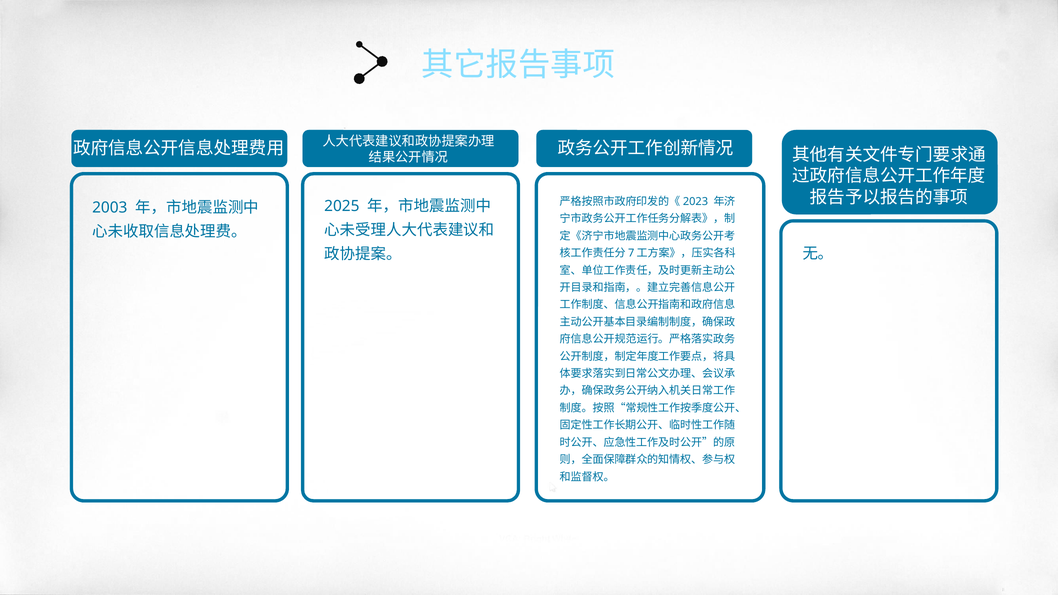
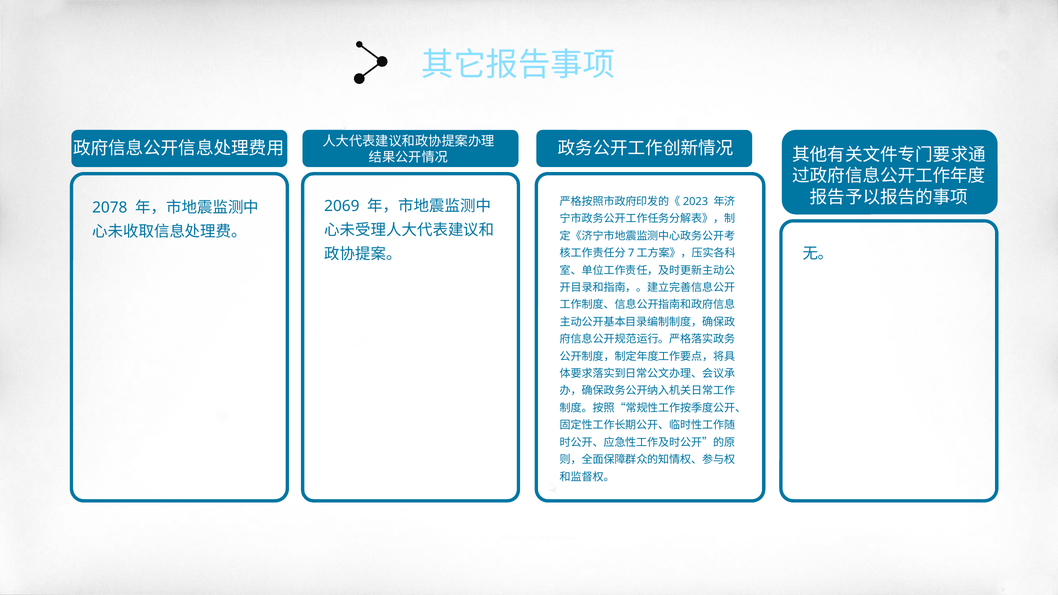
2025: 2025 -> 2069
2003: 2003 -> 2078
